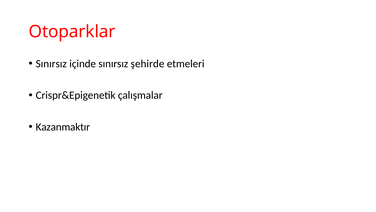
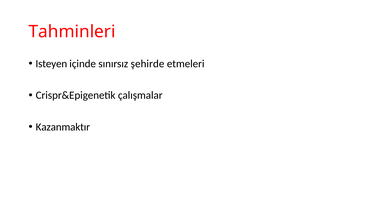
Otoparklar: Otoparklar -> Tahminleri
Sınırsız at (51, 64): Sınırsız -> Isteyen
